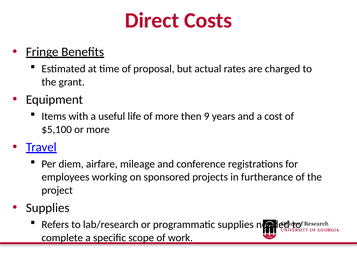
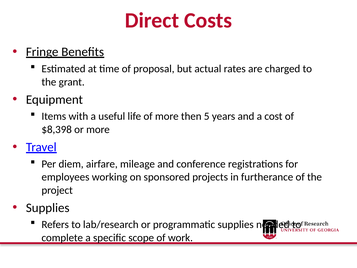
9: 9 -> 5
$5,100: $5,100 -> $8,398
